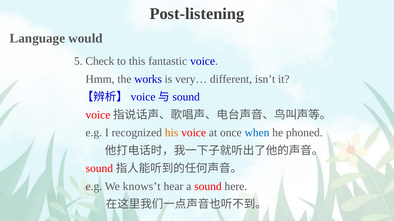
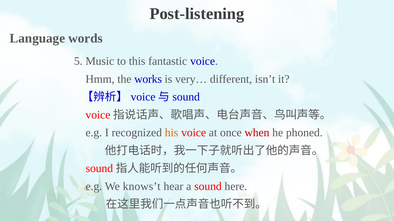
would: would -> words
Check: Check -> Music
when colour: blue -> red
